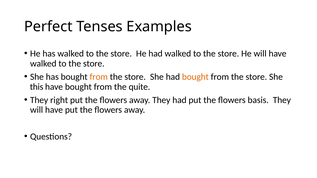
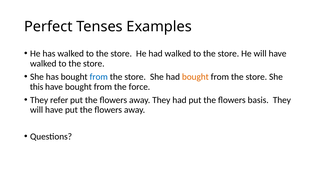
from at (99, 77) colour: orange -> blue
quite: quite -> force
right: right -> refer
